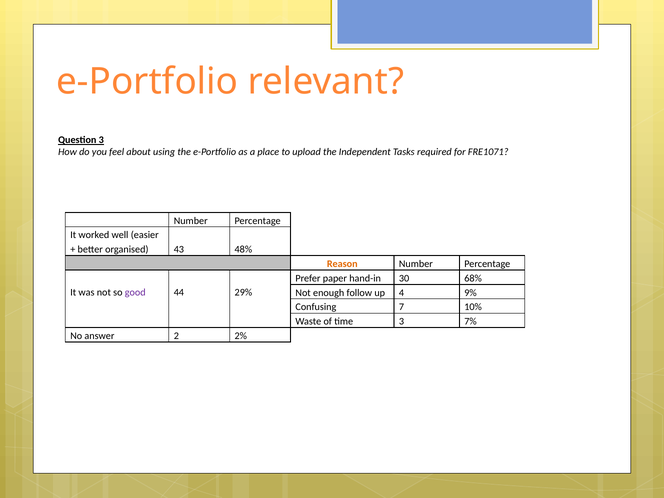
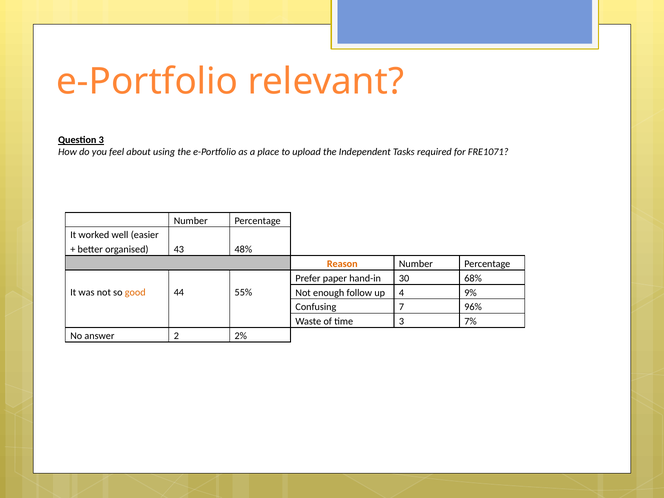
good colour: purple -> orange
29%: 29% -> 55%
10%: 10% -> 96%
